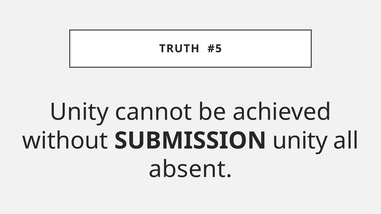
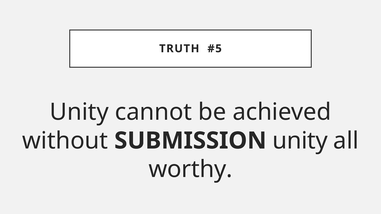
absent: absent -> worthy
